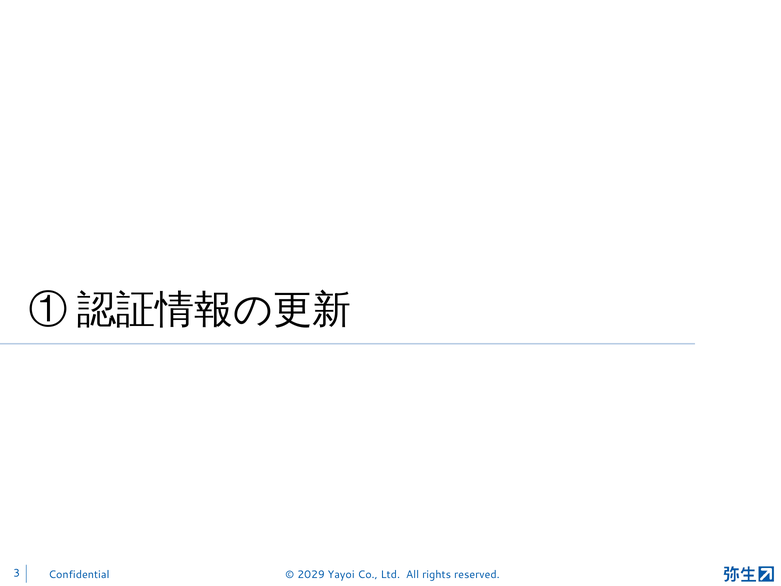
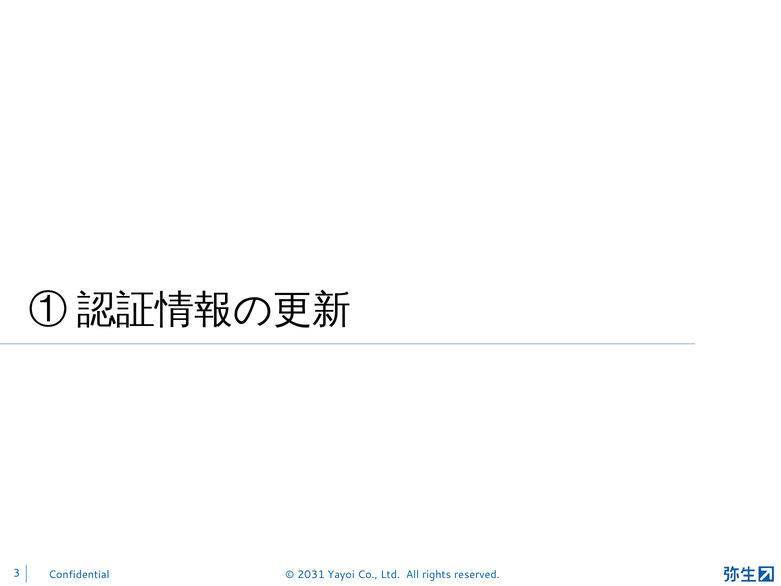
2029: 2029 -> 2031
